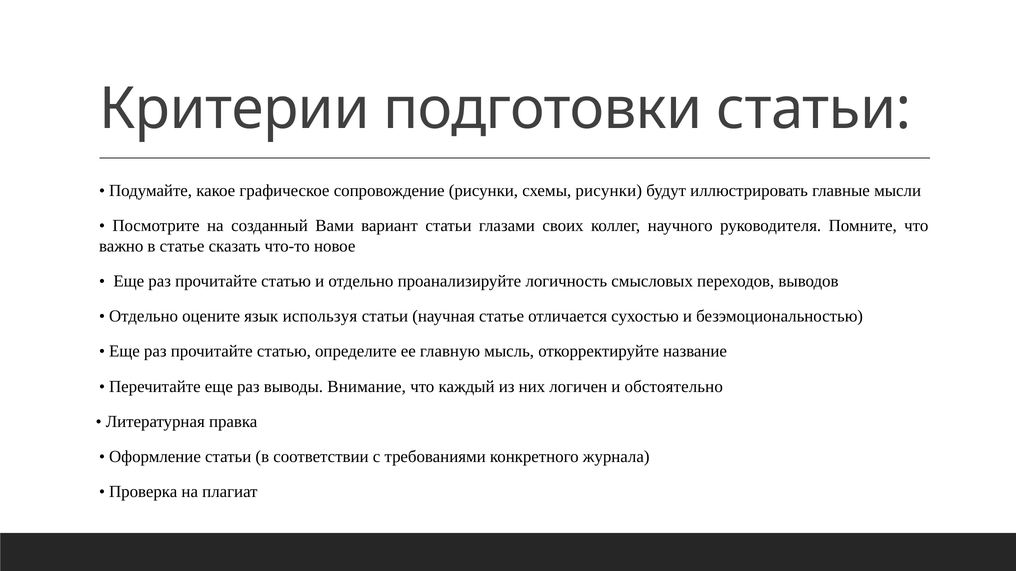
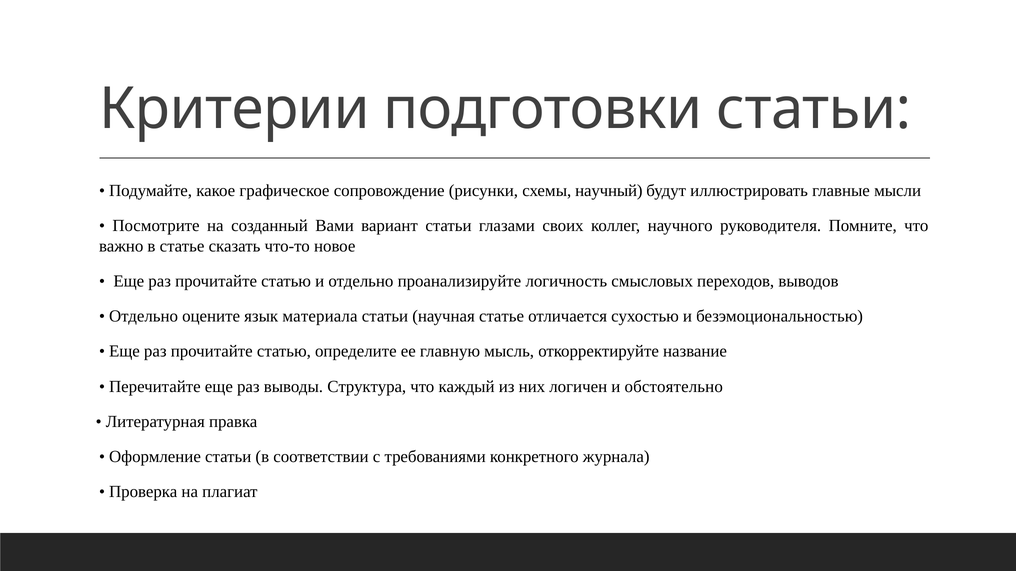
схемы рисунки: рисунки -> научный
используя: используя -> материала
Внимание: Внимание -> Структура
